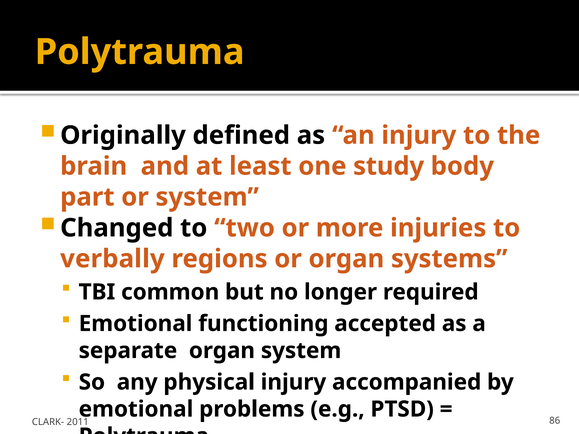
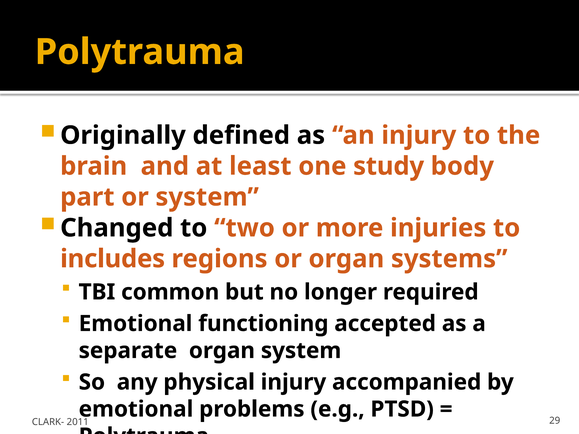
verbally: verbally -> includes
86: 86 -> 29
